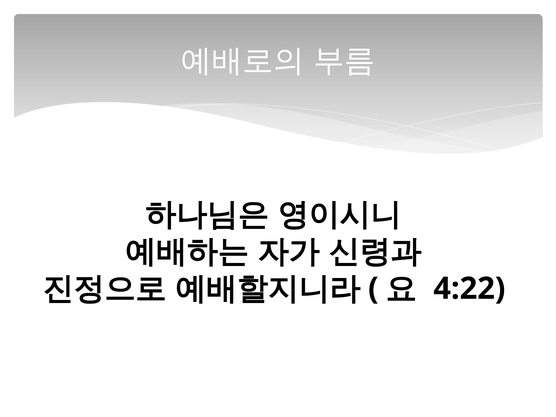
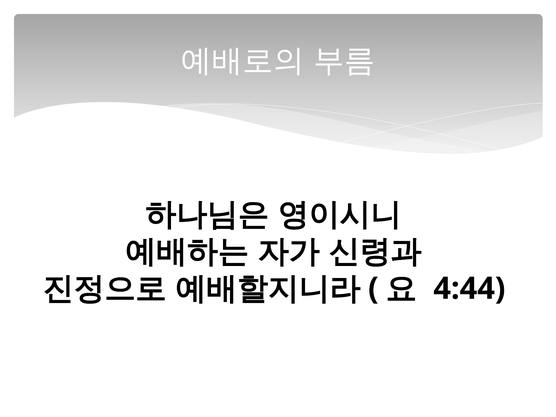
4:22: 4:22 -> 4:44
